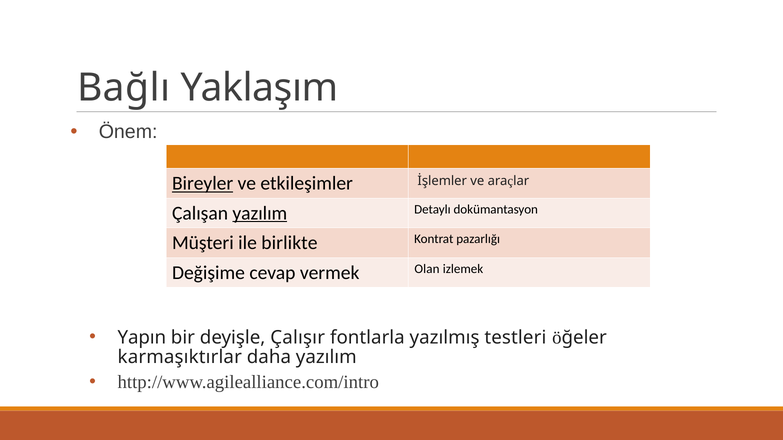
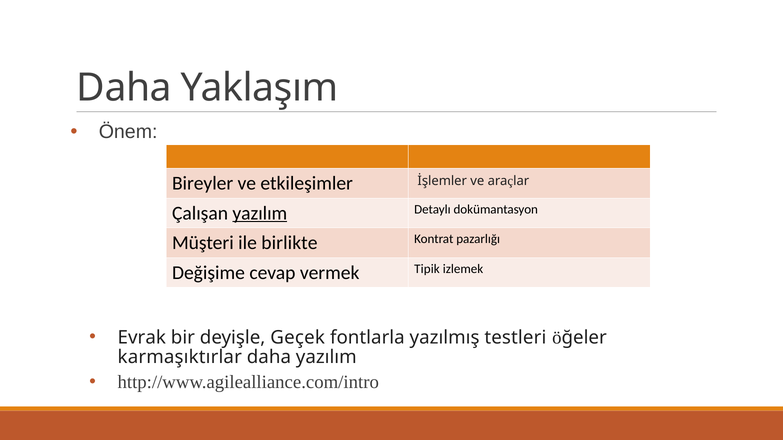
Bağlı at (124, 88): Bağlı -> Daha
Bireyler underline: present -> none
Olan: Olan -> Tipik
Yapın: Yapın -> Evrak
Çalışır: Çalışır -> Geçek
